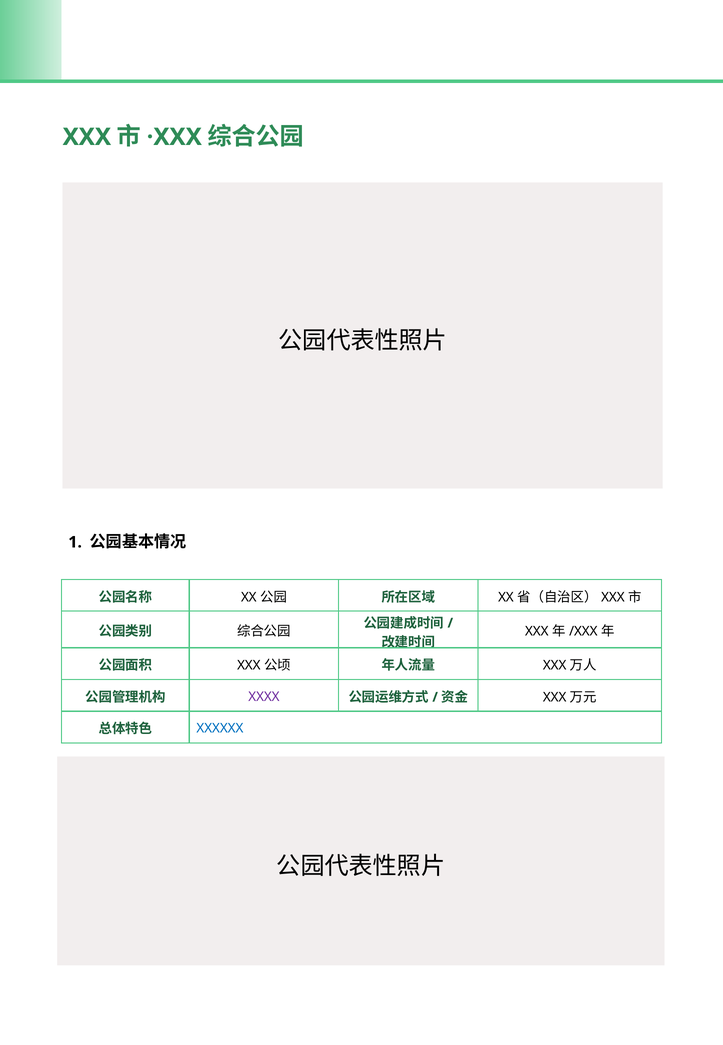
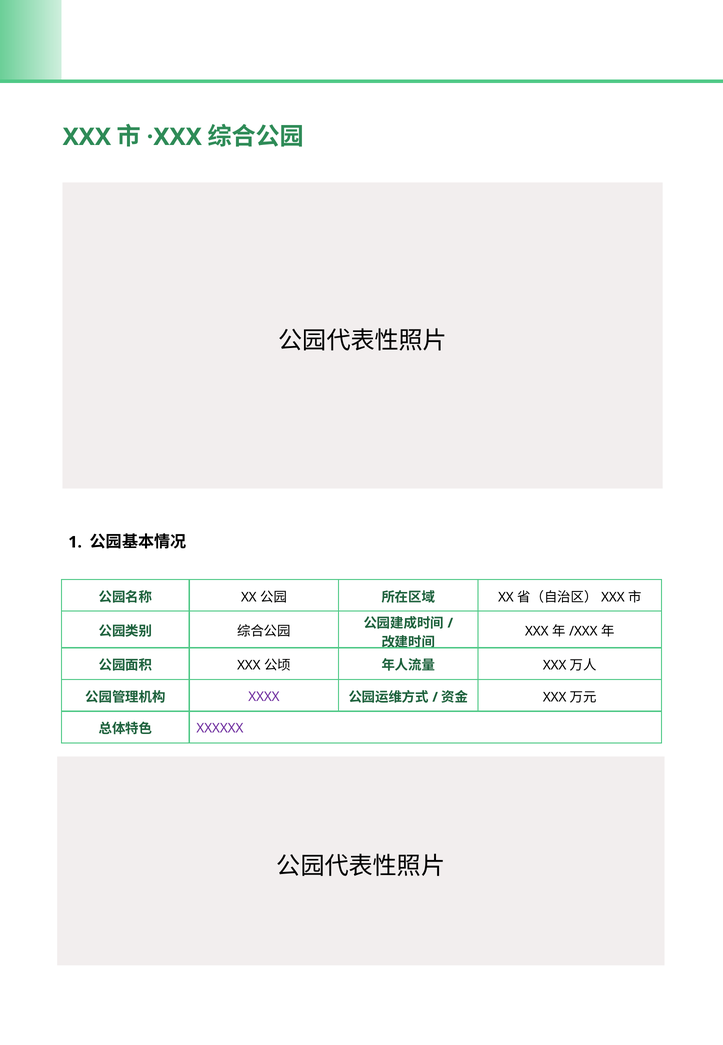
XXXXXX colour: blue -> purple
